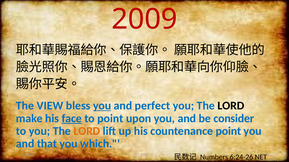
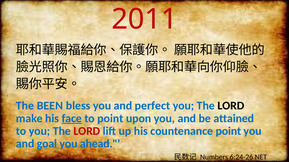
2009: 2009 -> 2011
VIEW: VIEW -> BEEN
you at (102, 106) underline: present -> none
consider: consider -> attained
LORD at (87, 131) colour: orange -> red
that: that -> goal
which: which -> ahead
